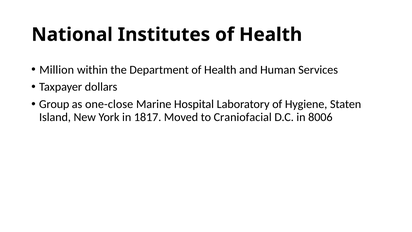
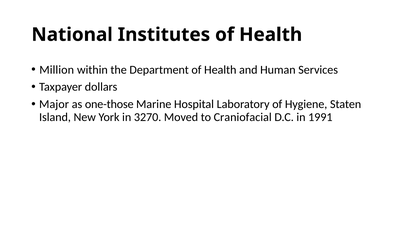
Group: Group -> Major
one-close: one-close -> one-those
1817: 1817 -> 3270
8006: 8006 -> 1991
